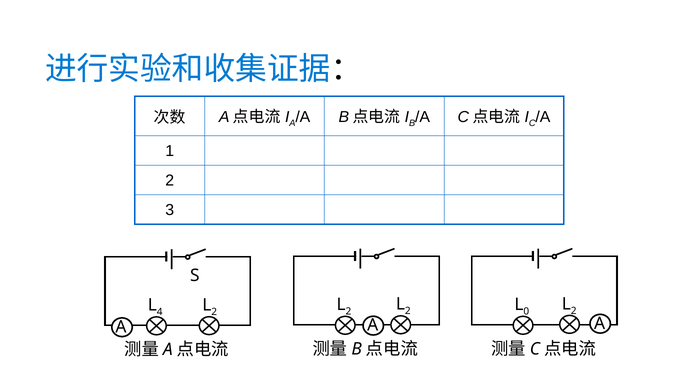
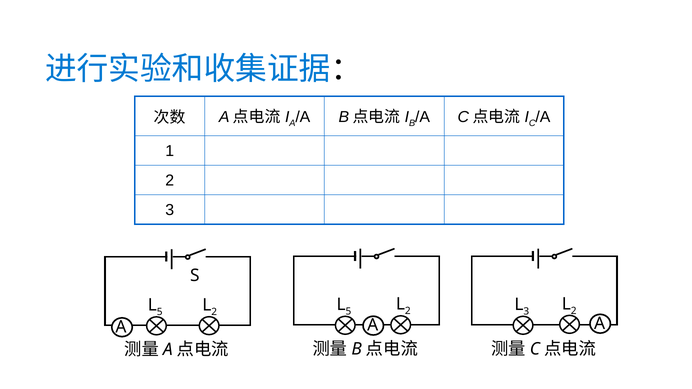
2 at (348, 311): 2 -> 5
0 at (526, 311): 0 -> 3
4 at (160, 312): 4 -> 5
